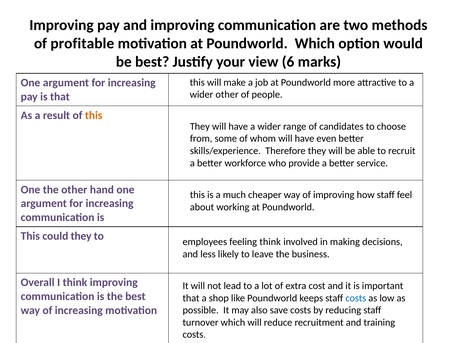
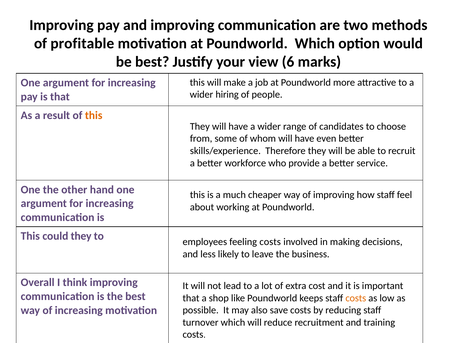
wider other: other -> hiring
feeling think: think -> costs
costs at (356, 298) colour: blue -> orange
